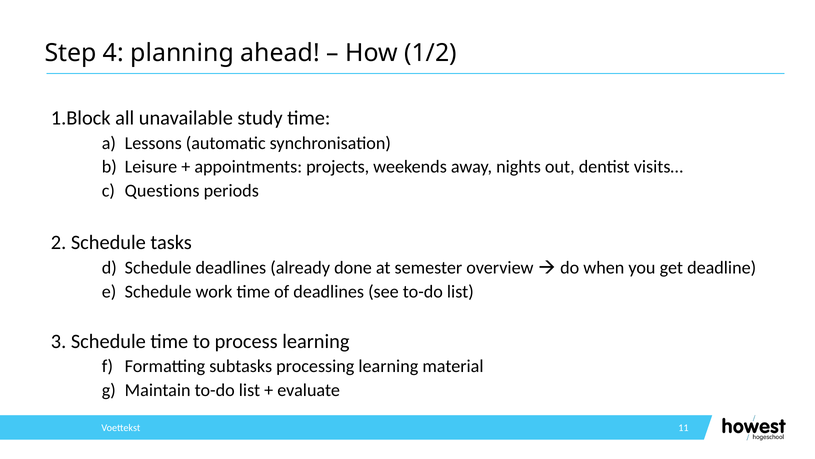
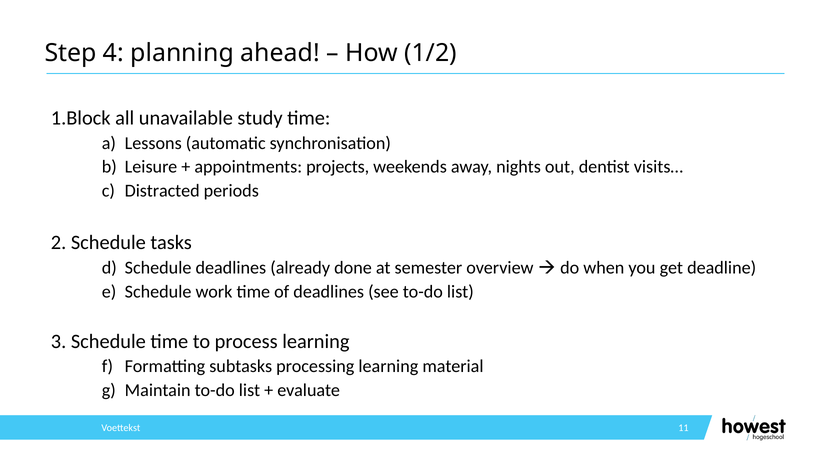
Questions: Questions -> Distracted
